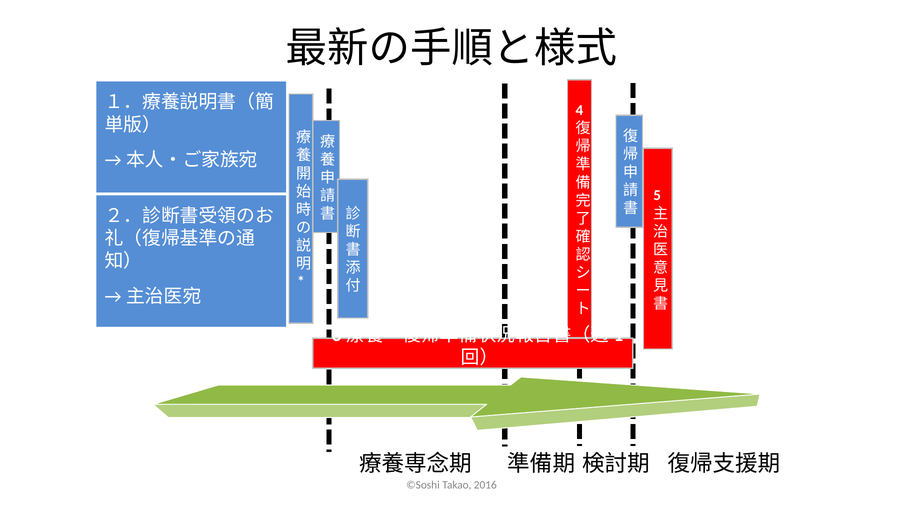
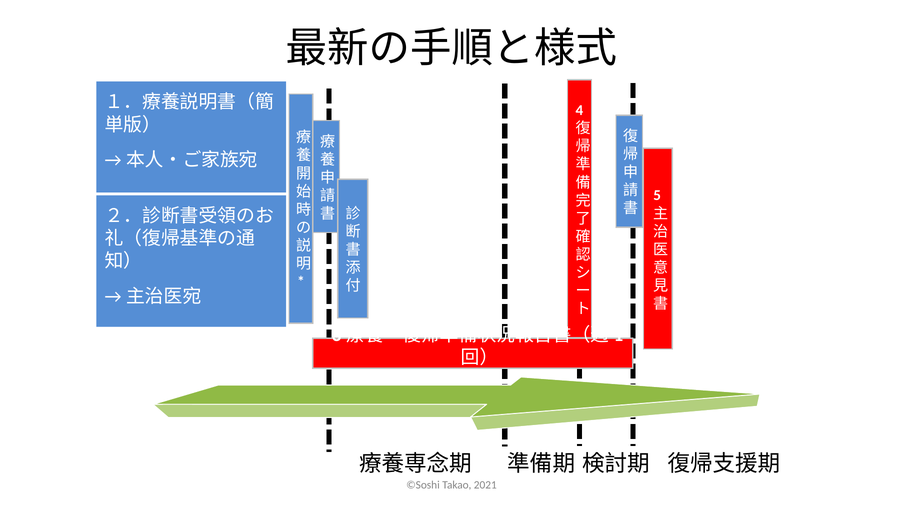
2016: 2016 -> 2021
